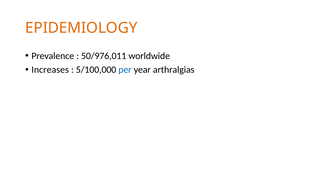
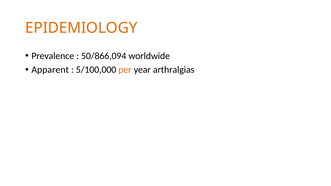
50/976,011: 50/976,011 -> 50/866,094
Increases: Increases -> Apparent
per colour: blue -> orange
